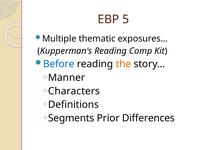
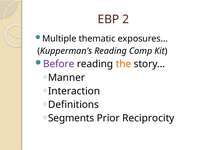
5: 5 -> 2
Before colour: blue -> purple
Characters: Characters -> Interaction
Differences: Differences -> Reciprocity
